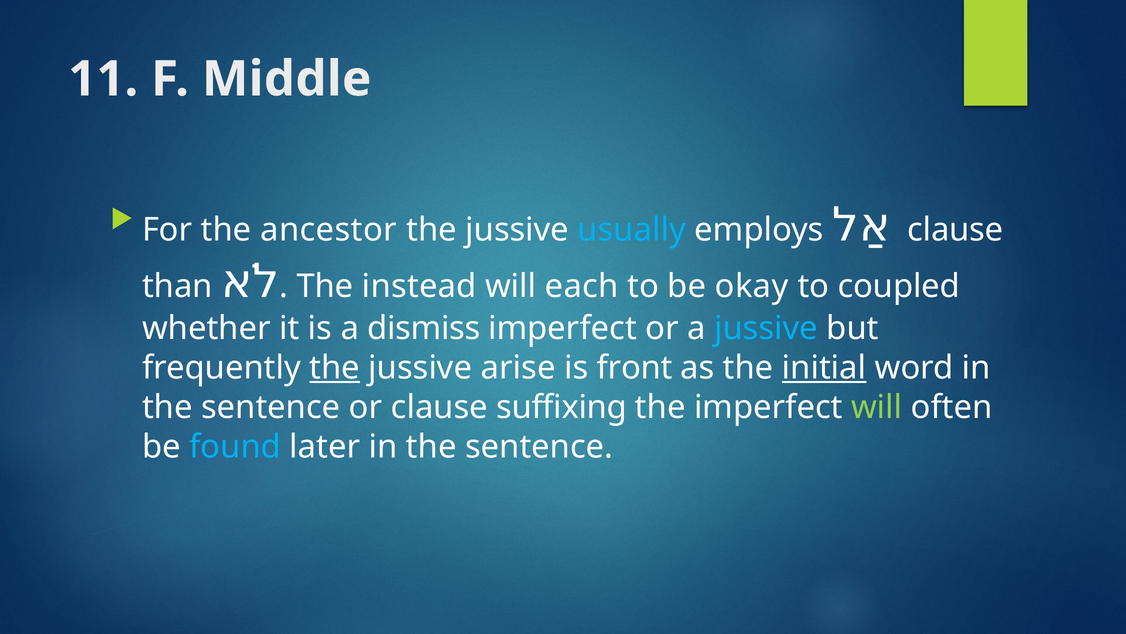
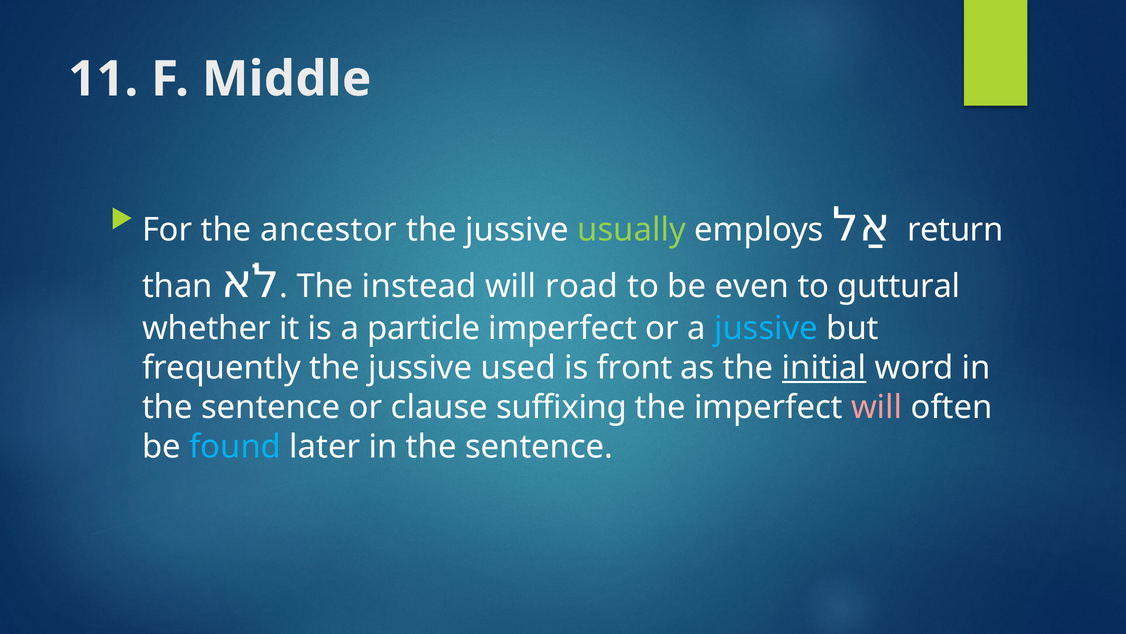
clause at (955, 230): clause -> return
usually colour: light blue -> light green
each: each -> road
okay: okay -> even
coupled: coupled -> guttural
dismiss: dismiss -> particle
the at (335, 368) underline: present -> none
arise: arise -> used
will at (877, 407) colour: light green -> pink
